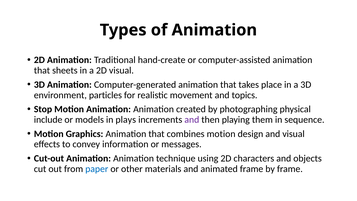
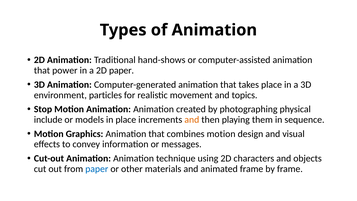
hand-create: hand-create -> hand-shows
sheets: sheets -> power
2D visual: visual -> paper
in plays: plays -> place
and at (192, 120) colour: purple -> orange
